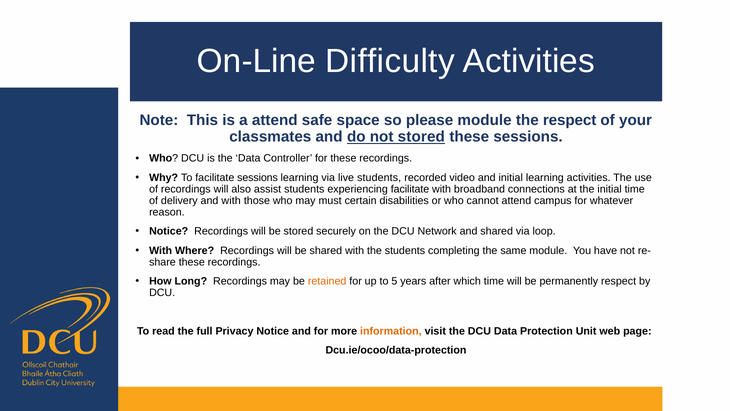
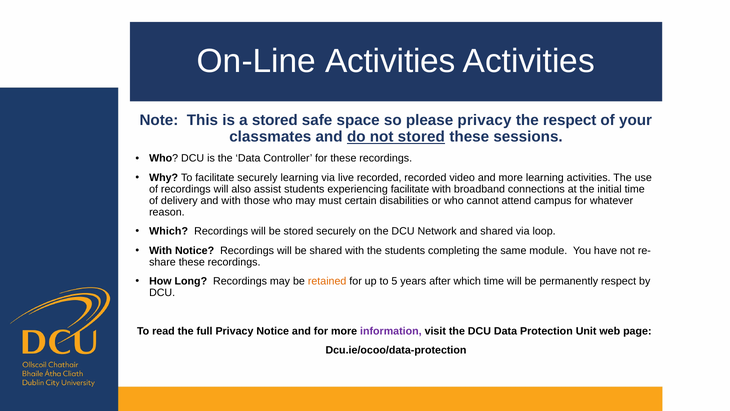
On-Line Difficulty: Difficulty -> Activities
a attend: attend -> stored
please module: module -> privacy
facilitate sessions: sessions -> securely
live students: students -> recorded
and initial: initial -> more
Notice at (169, 231): Notice -> Which
With Where: Where -> Notice
information colour: orange -> purple
